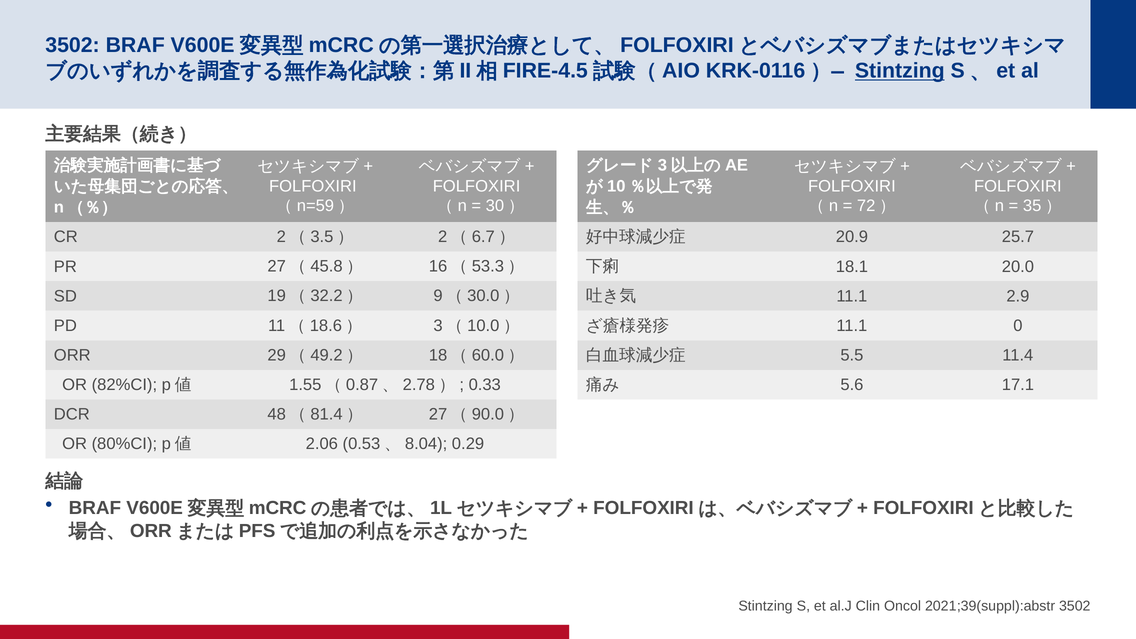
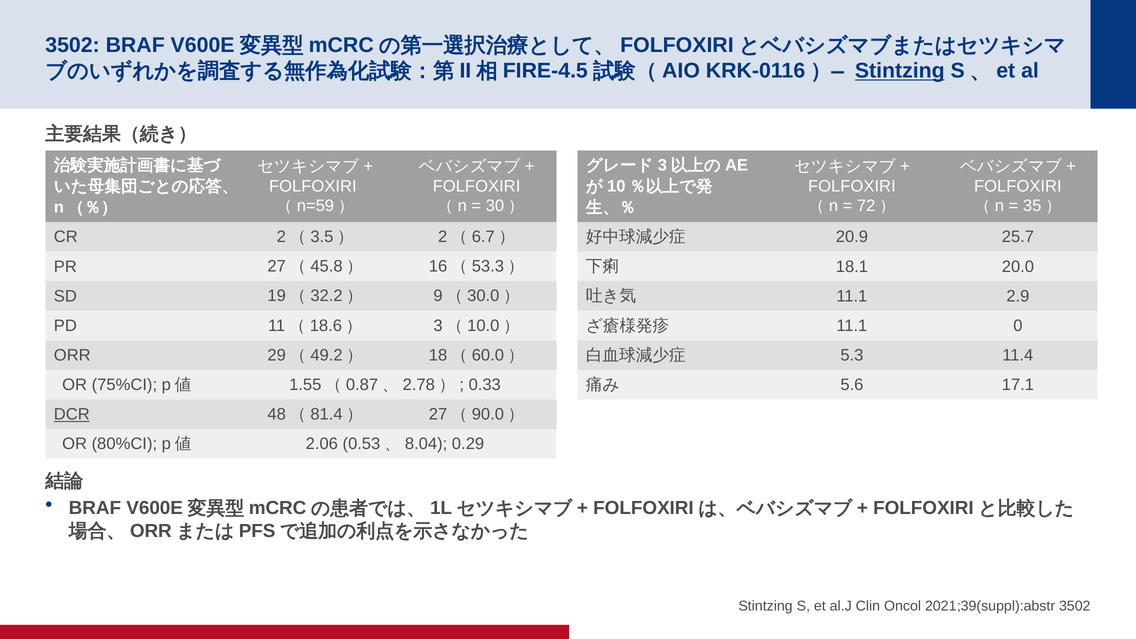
5.5: 5.5 -> 5.3
82%CI: 82%CI -> 75%CI
DCR underline: none -> present
